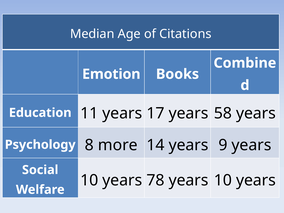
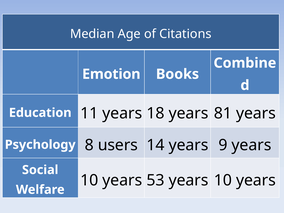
17: 17 -> 18
58: 58 -> 81
more: more -> users
78: 78 -> 53
